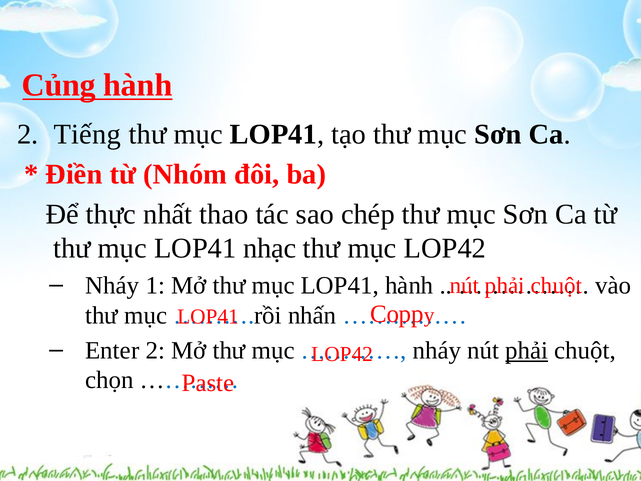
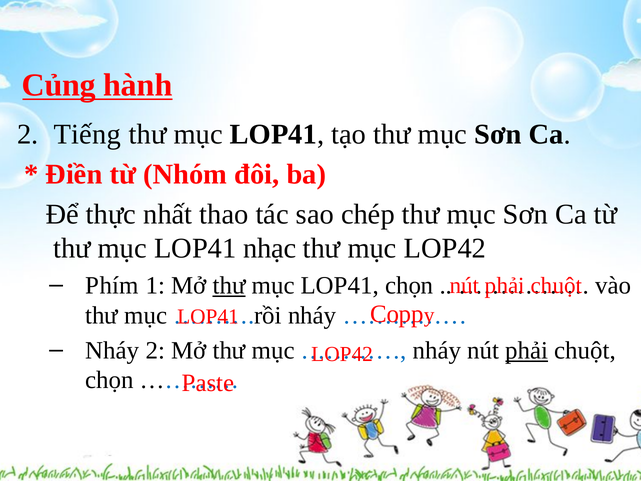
Nháy at (112, 285): Nháy -> Phím
thư at (229, 285) underline: none -> present
LOP41 hành: hành -> chọn
nhấn at (312, 315): nhấn -> nháy
Enter at (112, 350): Enter -> Nháy
